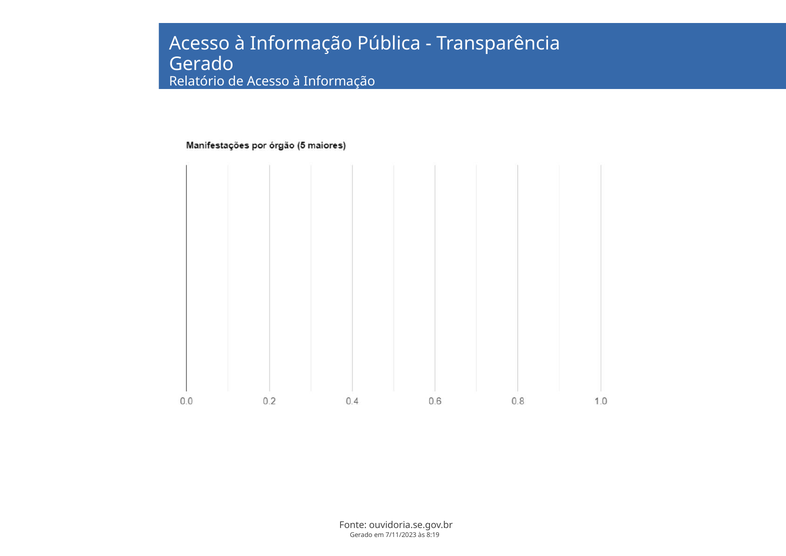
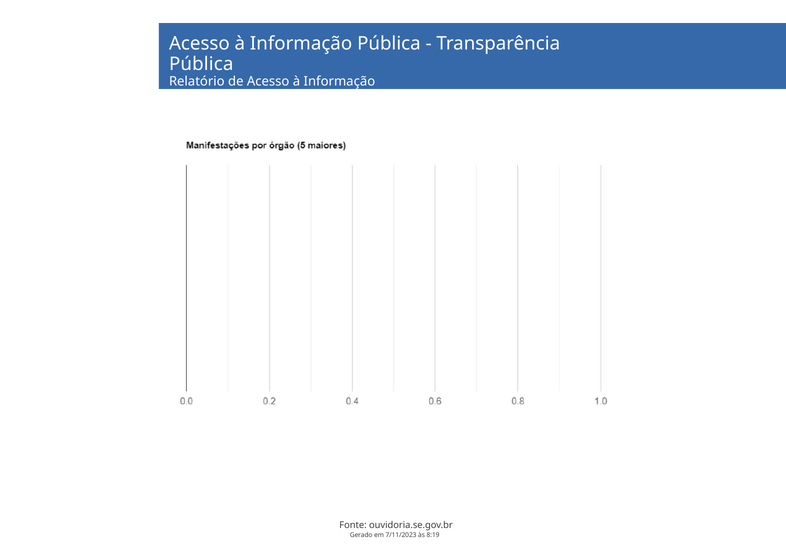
Gerado at (201, 64): Gerado -> Pública
